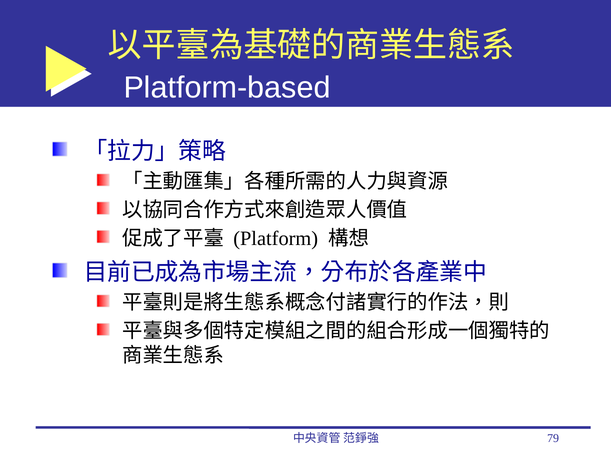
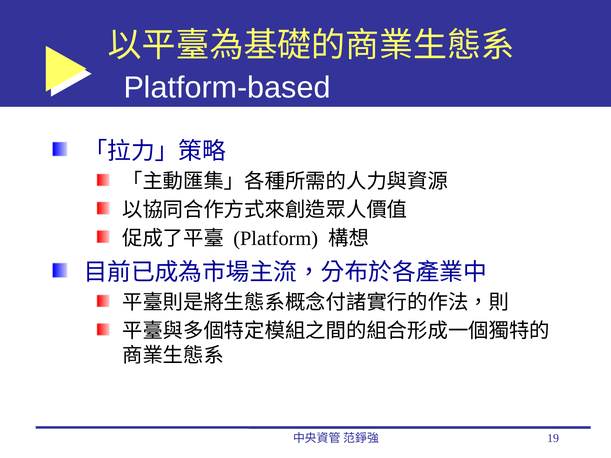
79: 79 -> 19
